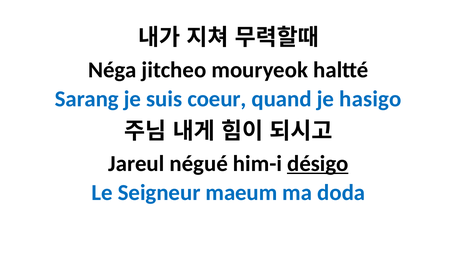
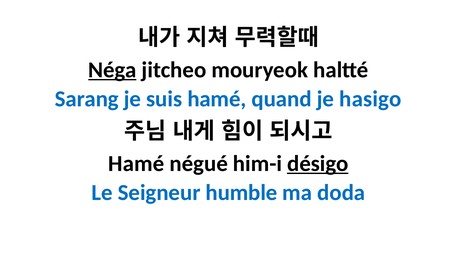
Néga underline: none -> present
suis coeur: coeur -> hamé
Jareul at (136, 164): Jareul -> Hamé
maeum: maeum -> humble
